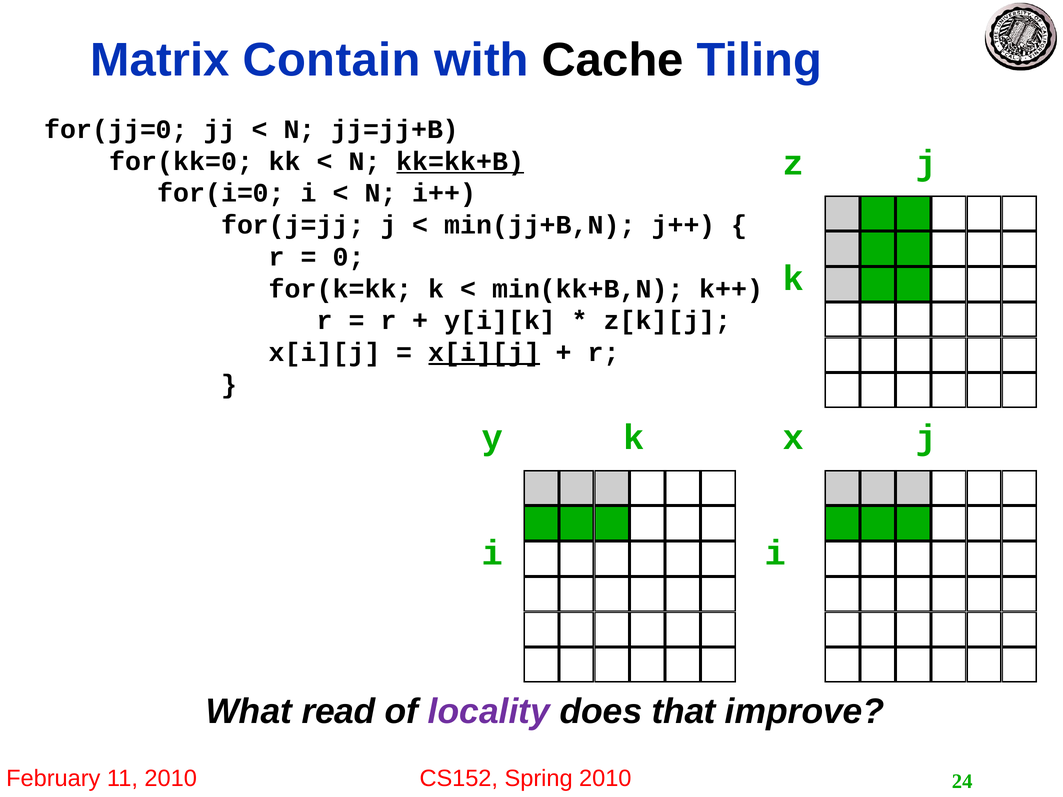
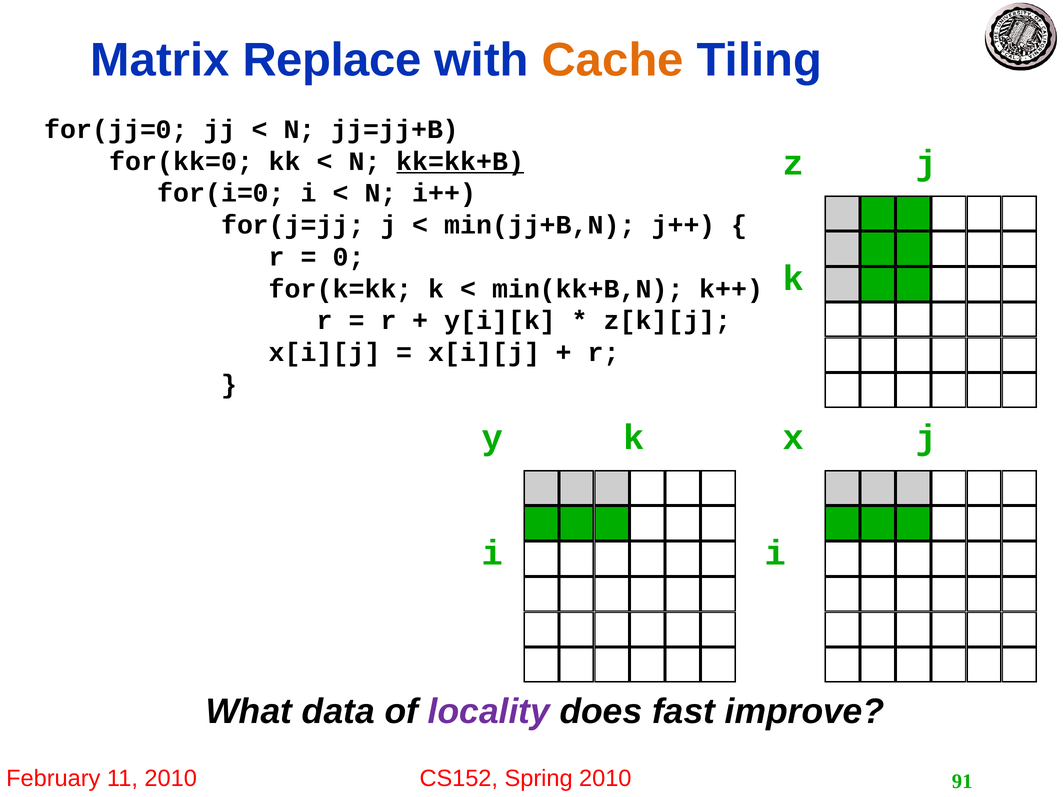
Contain: Contain -> Replace
Cache colour: black -> orange
x[i][j at (484, 353) underline: present -> none
read: read -> data
that: that -> fast
24: 24 -> 91
